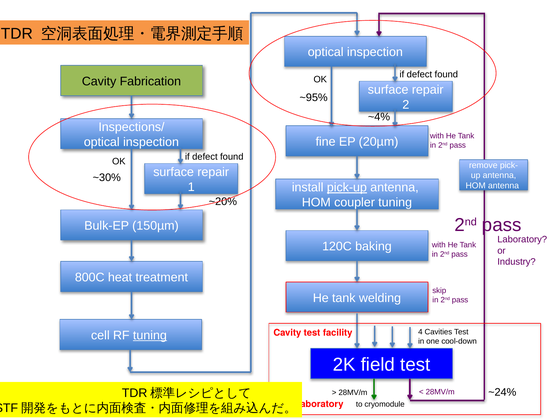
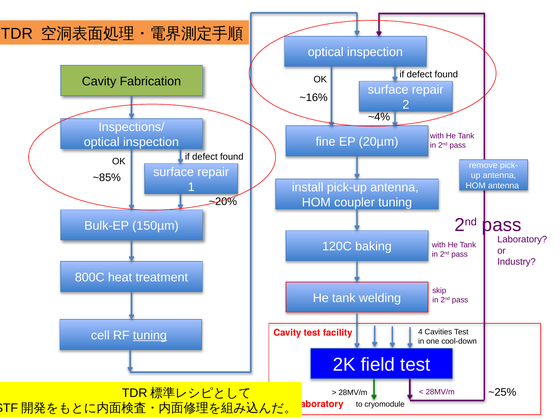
~95%: ~95% -> ~16%
~30%: ~30% -> ~85%
pick-up underline: present -> none
~24%: ~24% -> ~25%
